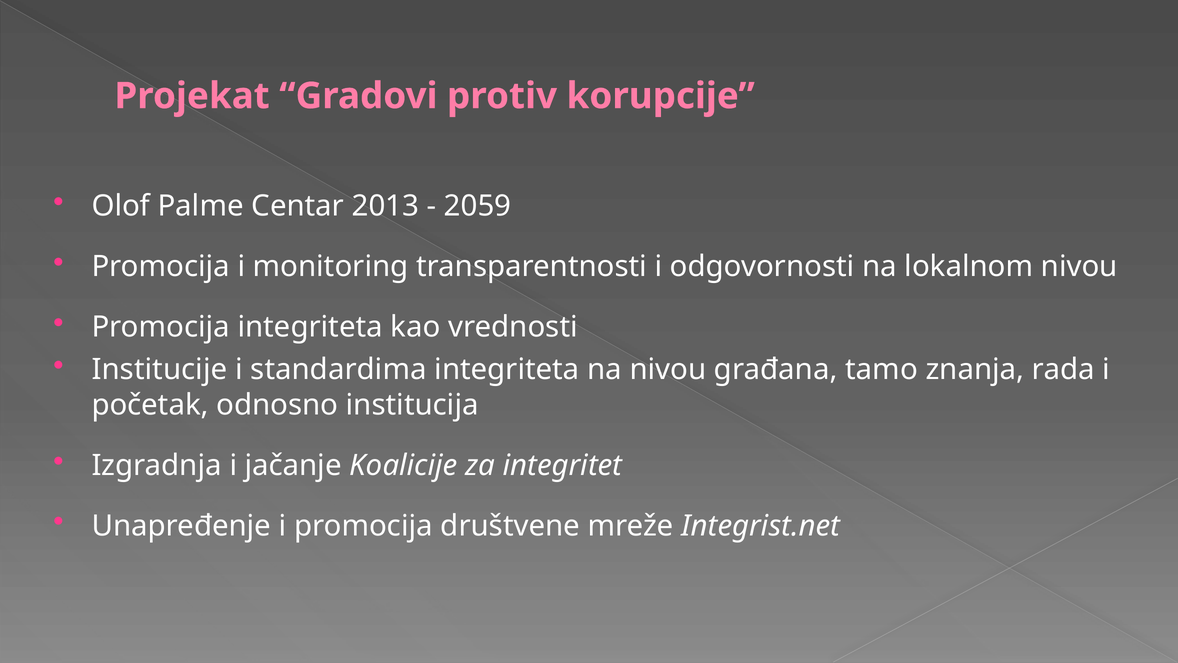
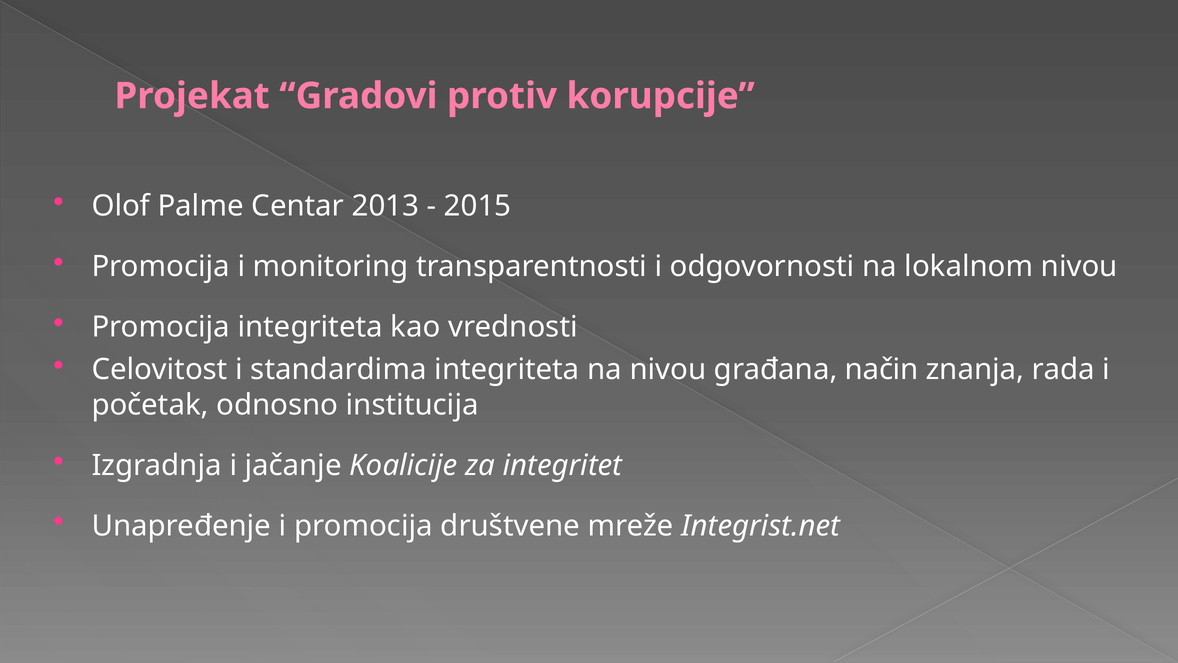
2059: 2059 -> 2015
Institucije: Institucije -> Celovitost
tamo: tamo -> način
